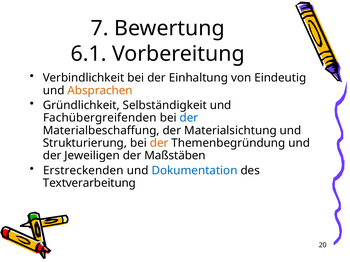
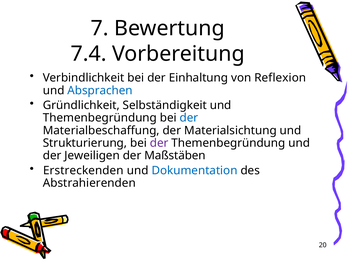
6.1: 6.1 -> 7.4
Eindeutig: Eindeutig -> Reflexion
Absprachen colour: orange -> blue
Fachübergreifenden at (100, 118): Fachübergreifenden -> Themenbegründung
der at (159, 143) colour: orange -> purple
Textverarbeitung: Textverarbeitung -> Abstrahierenden
